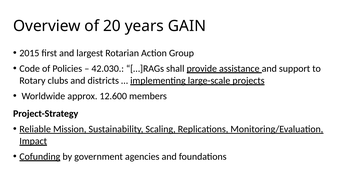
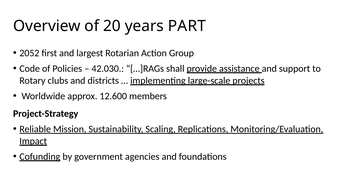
GAIN: GAIN -> PART
2015: 2015 -> 2052
